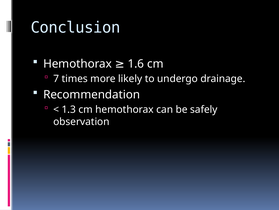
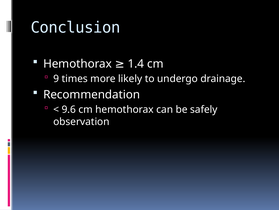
1.6: 1.6 -> 1.4
7: 7 -> 9
1.3: 1.3 -> 9.6
